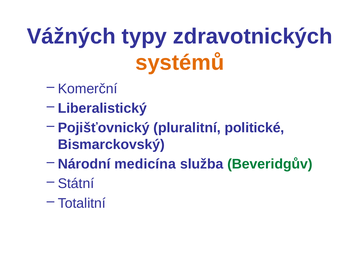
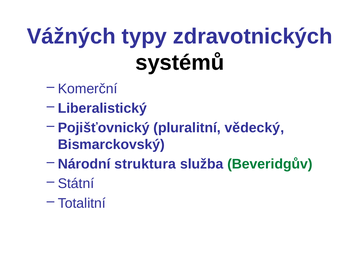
systémů colour: orange -> black
politické: politické -> vědecký
medicína: medicína -> struktura
